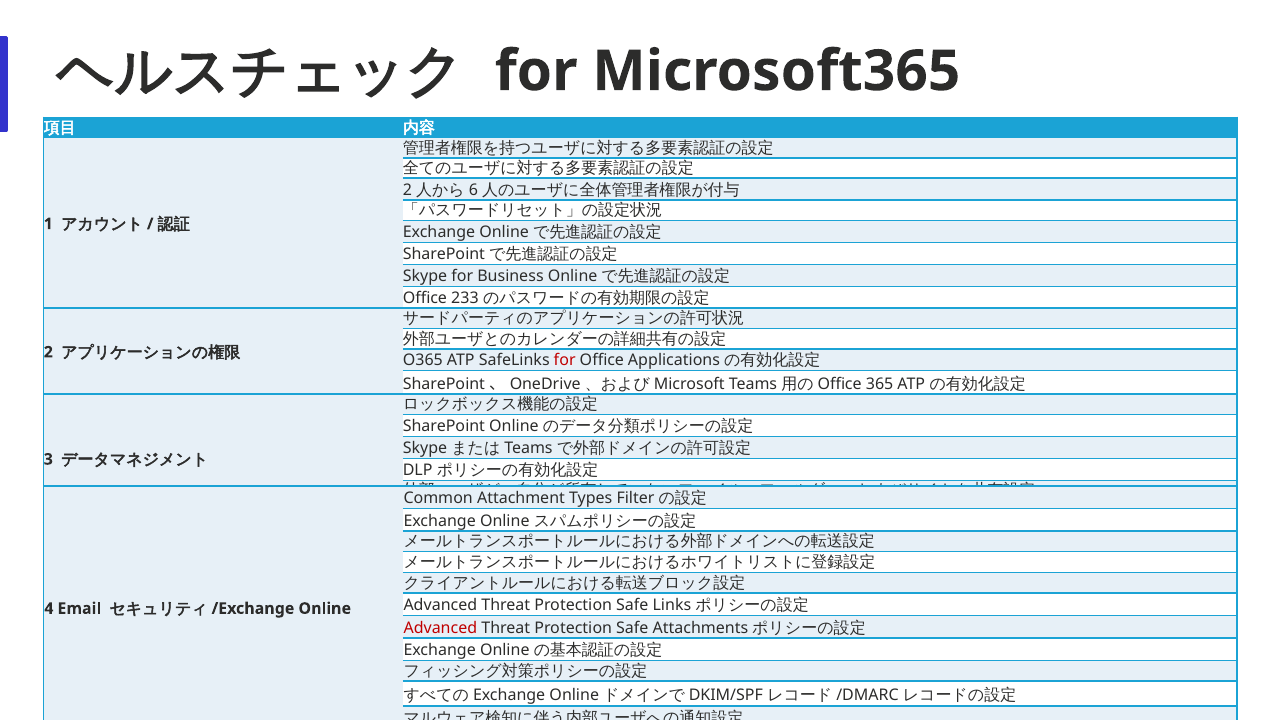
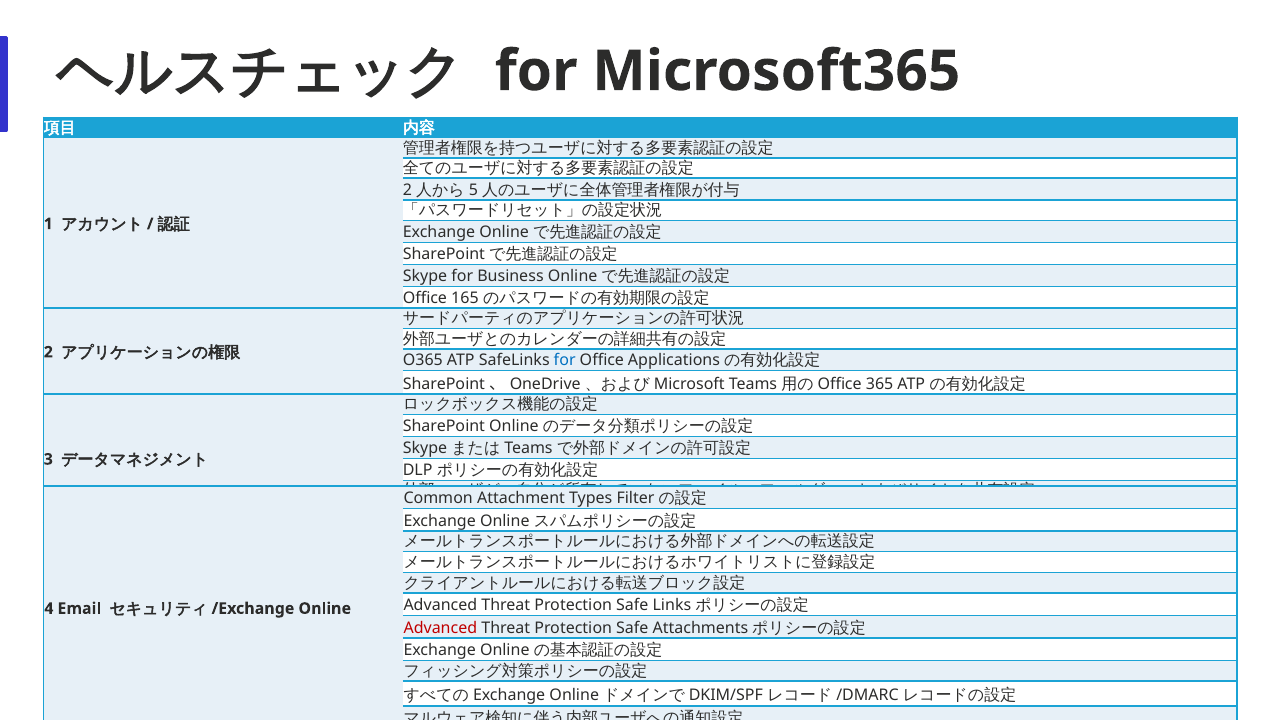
6: 6 -> 5
233: 233 -> 165
for at (565, 360) colour: red -> blue
